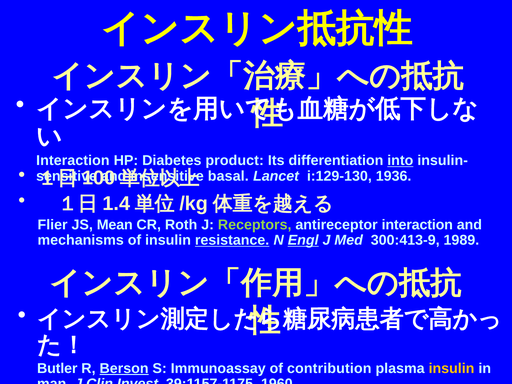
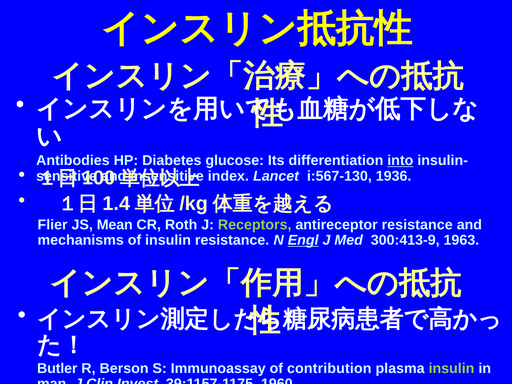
Interaction at (73, 161): Interaction -> Antibodies
product: product -> glucose
basal: basal -> index
i:129-130: i:129-130 -> i:567-130
antireceptor interaction: interaction -> resistance
resistance at (232, 240) underline: present -> none
1989: 1989 -> 1963
Berson underline: present -> none
insulin at (451, 368) colour: yellow -> light green
